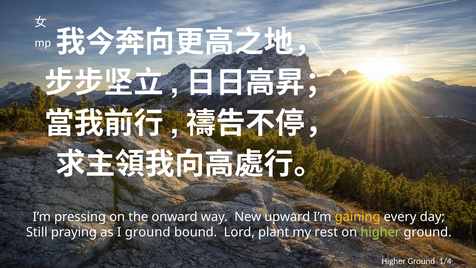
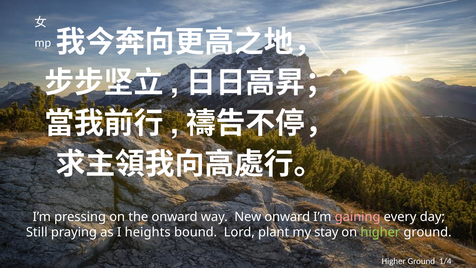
New upward: upward -> onward
gaining colour: yellow -> pink
I ground: ground -> heights
rest: rest -> stay
